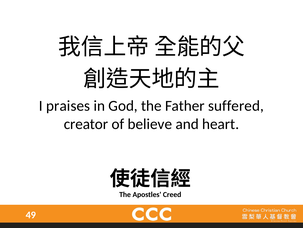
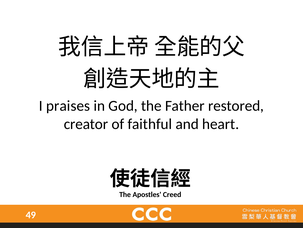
suffered: suffered -> restored
believe: believe -> faithful
